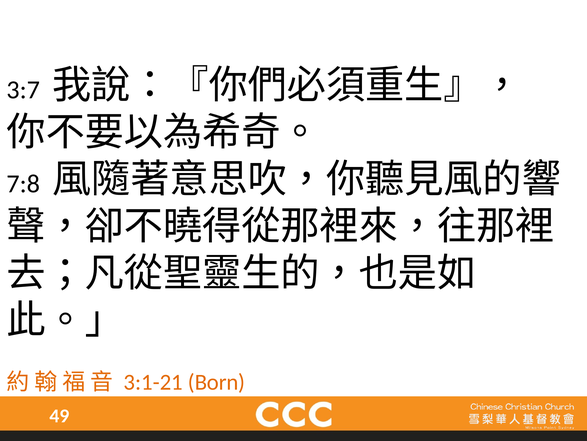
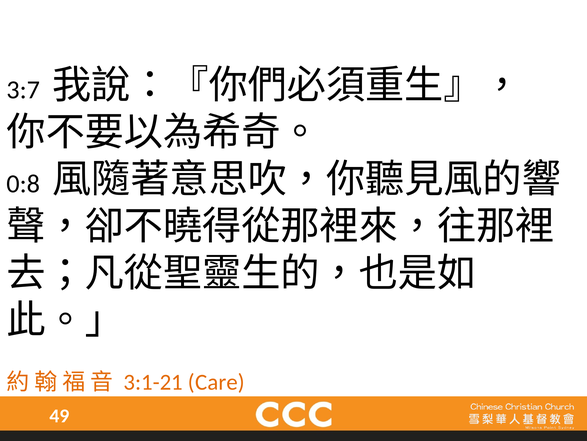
7:8: 7:8 -> 0:8
Born: Born -> Care
